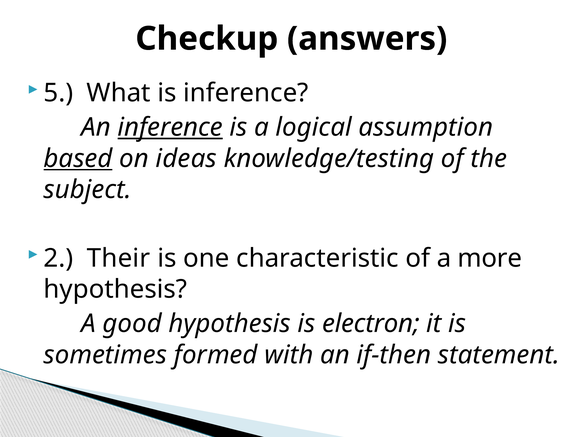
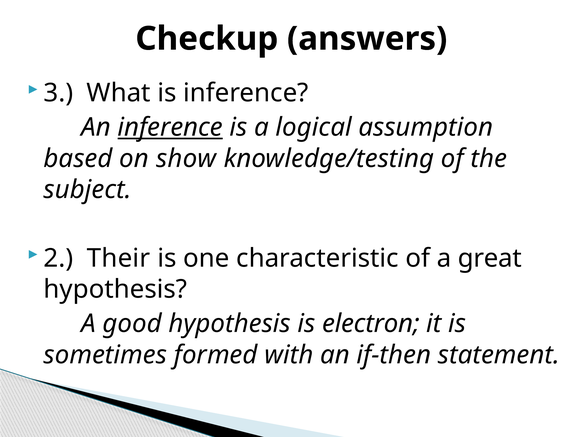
5: 5 -> 3
based underline: present -> none
ideas: ideas -> show
more: more -> great
